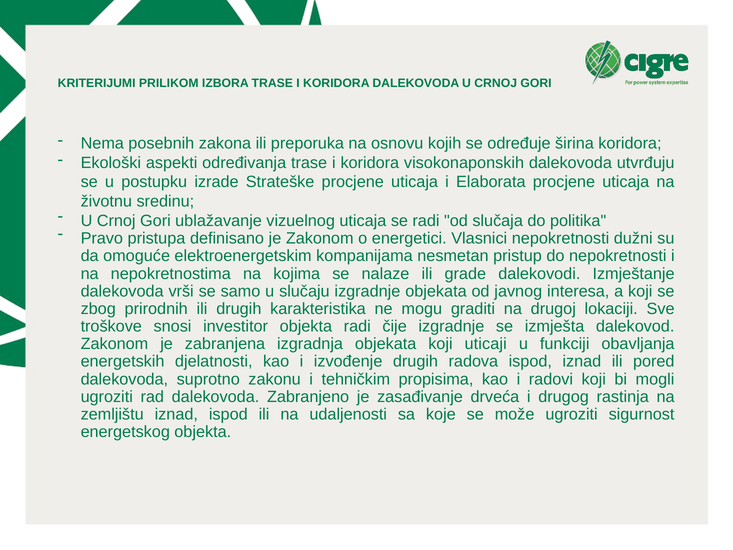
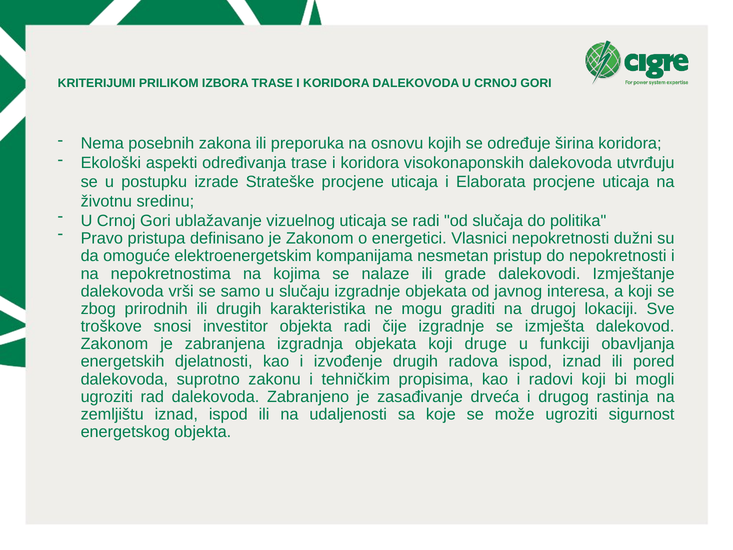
uticaji: uticaji -> druge
